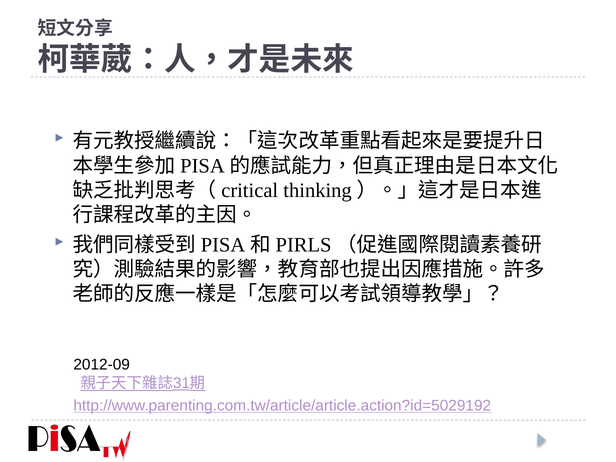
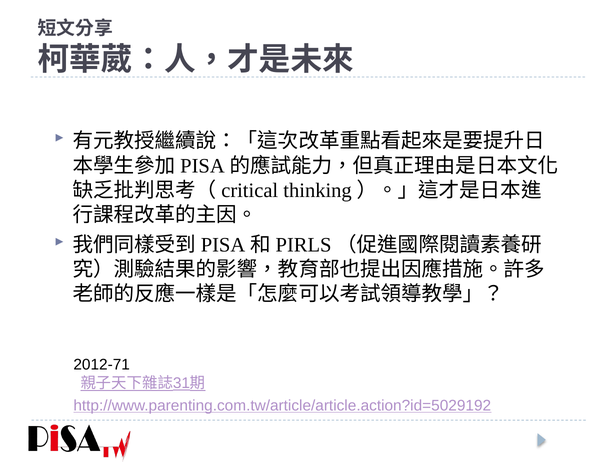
2012-09: 2012-09 -> 2012-71
